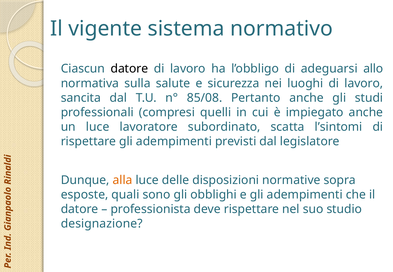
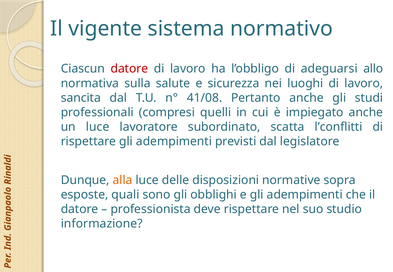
datore at (129, 69) colour: black -> red
85/08: 85/08 -> 41/08
l’sintomi: l’sintomi -> l’conflitti
designazione: designazione -> informazione
